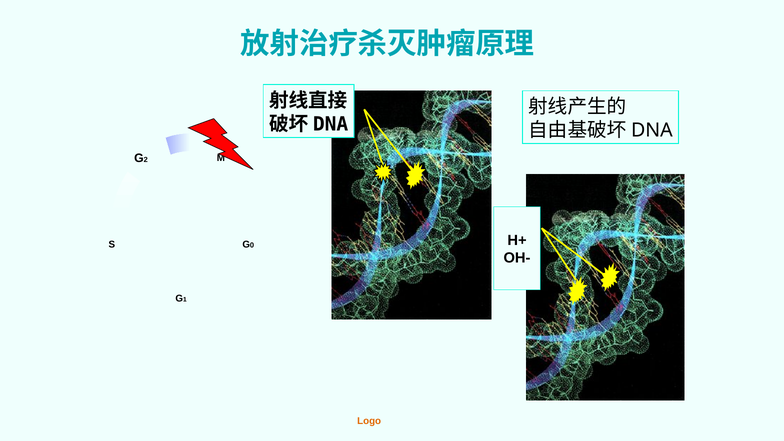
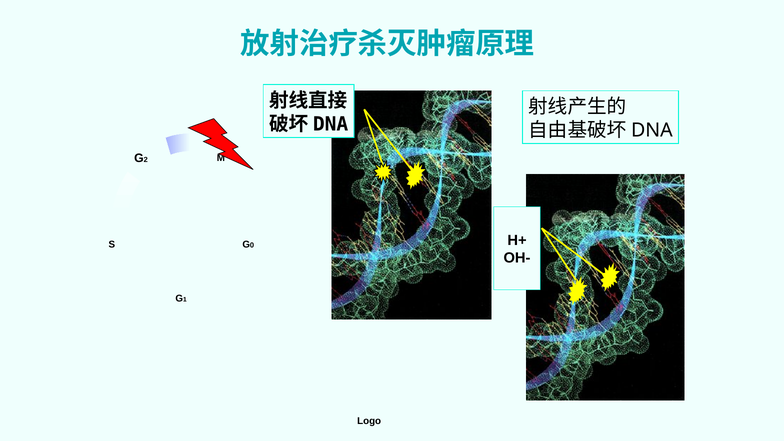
Logo colour: orange -> black
